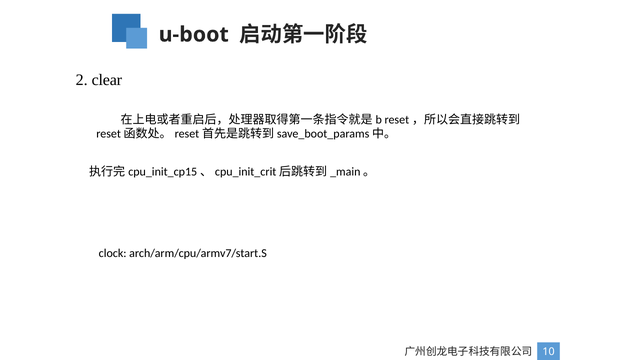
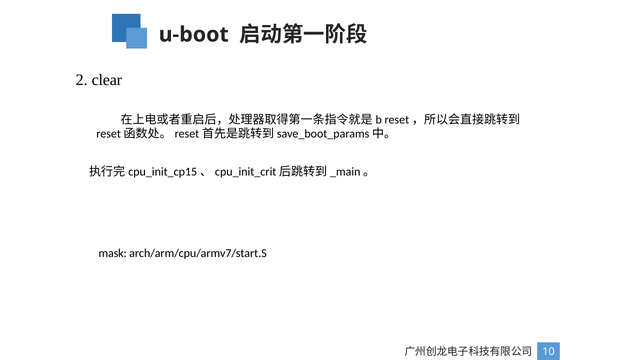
clock: clock -> mask
